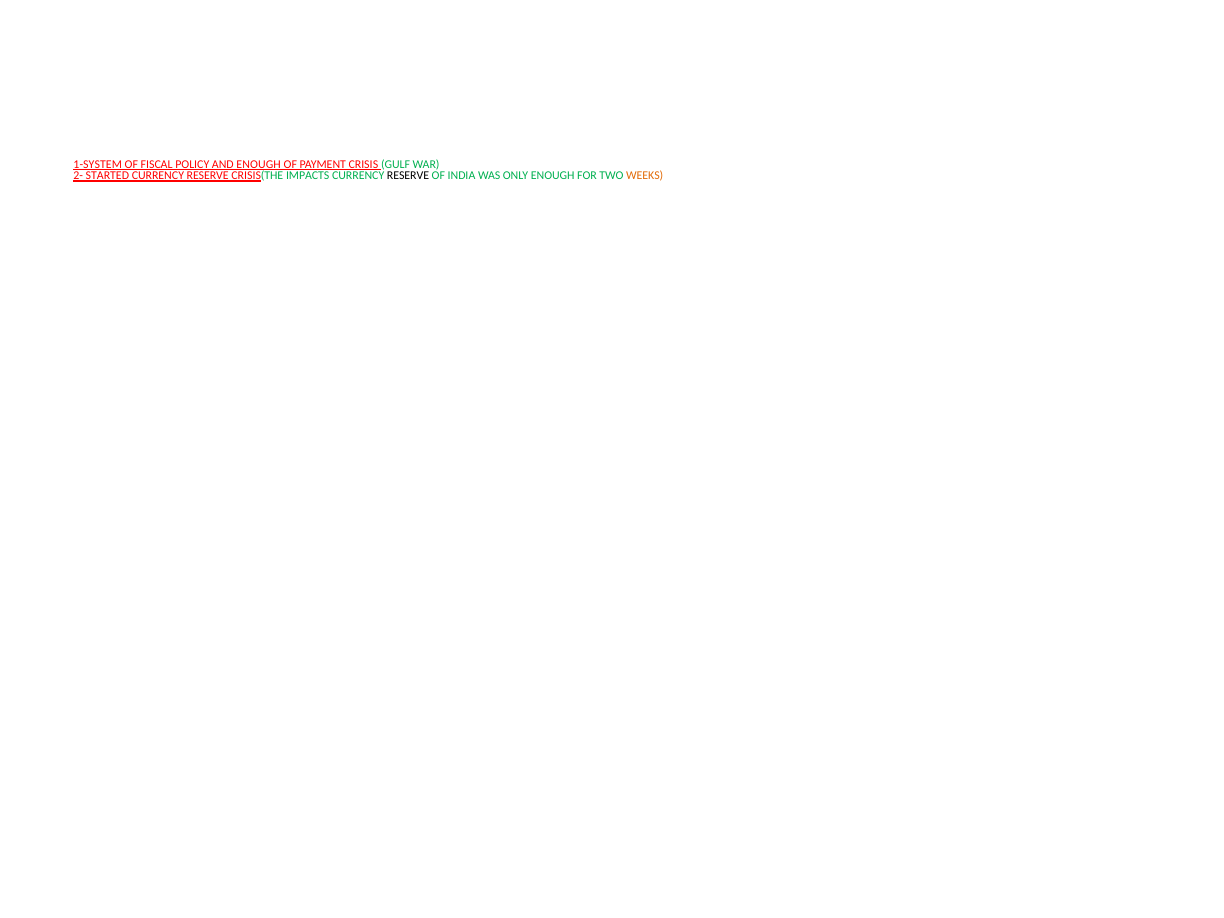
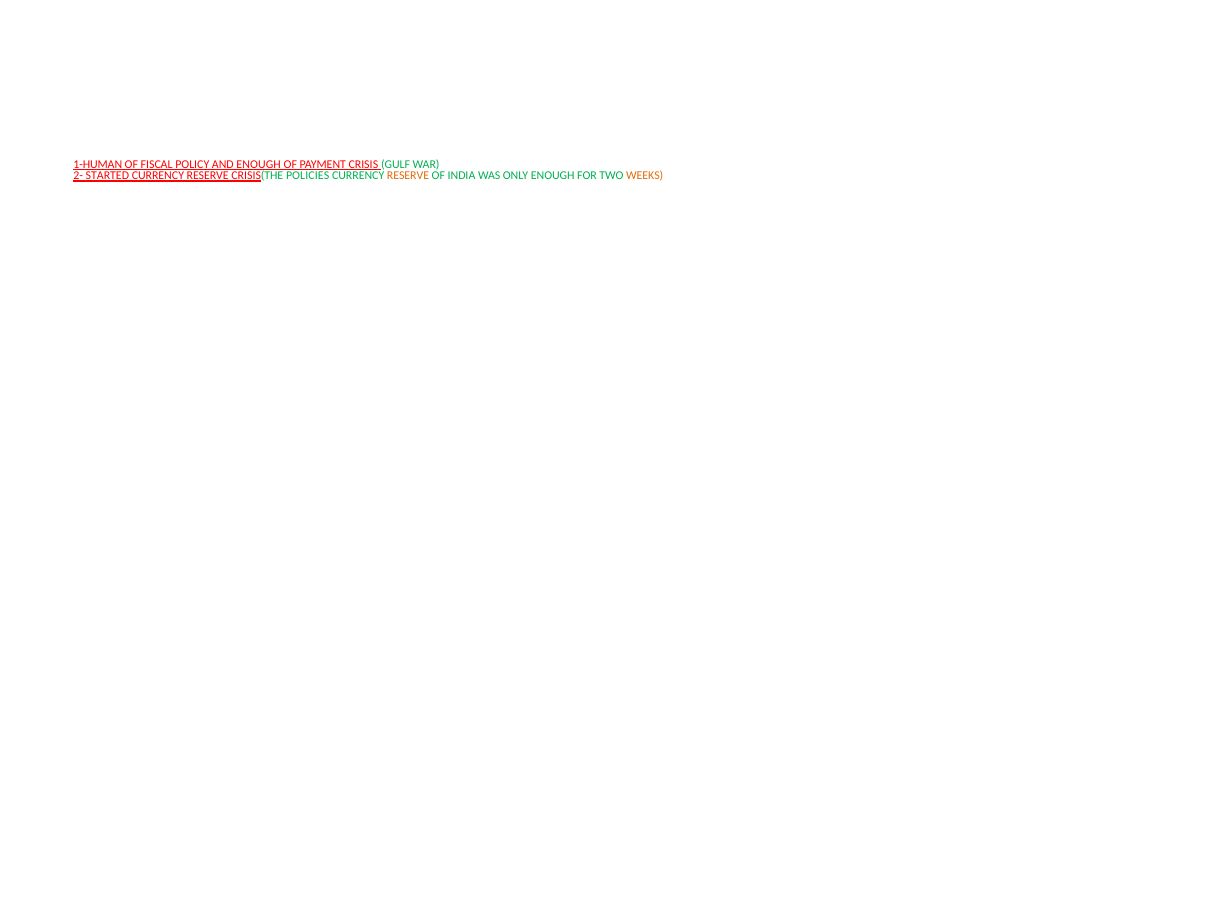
1-SYSTEM: 1-SYSTEM -> 1-HUMAN
IMPACTS: IMPACTS -> POLICIES
RESERVE at (408, 176) colour: black -> orange
